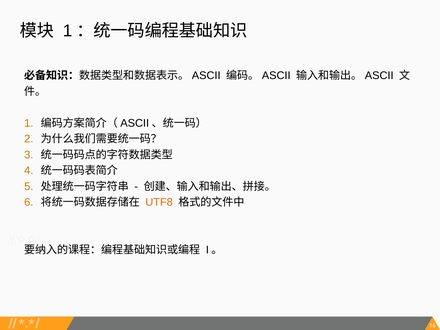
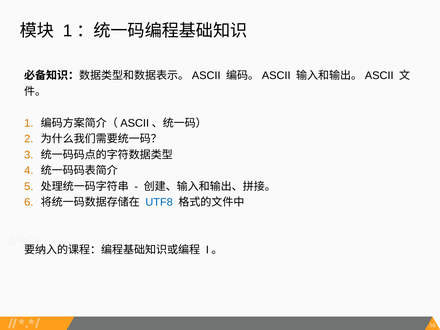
UTF8 colour: orange -> blue
